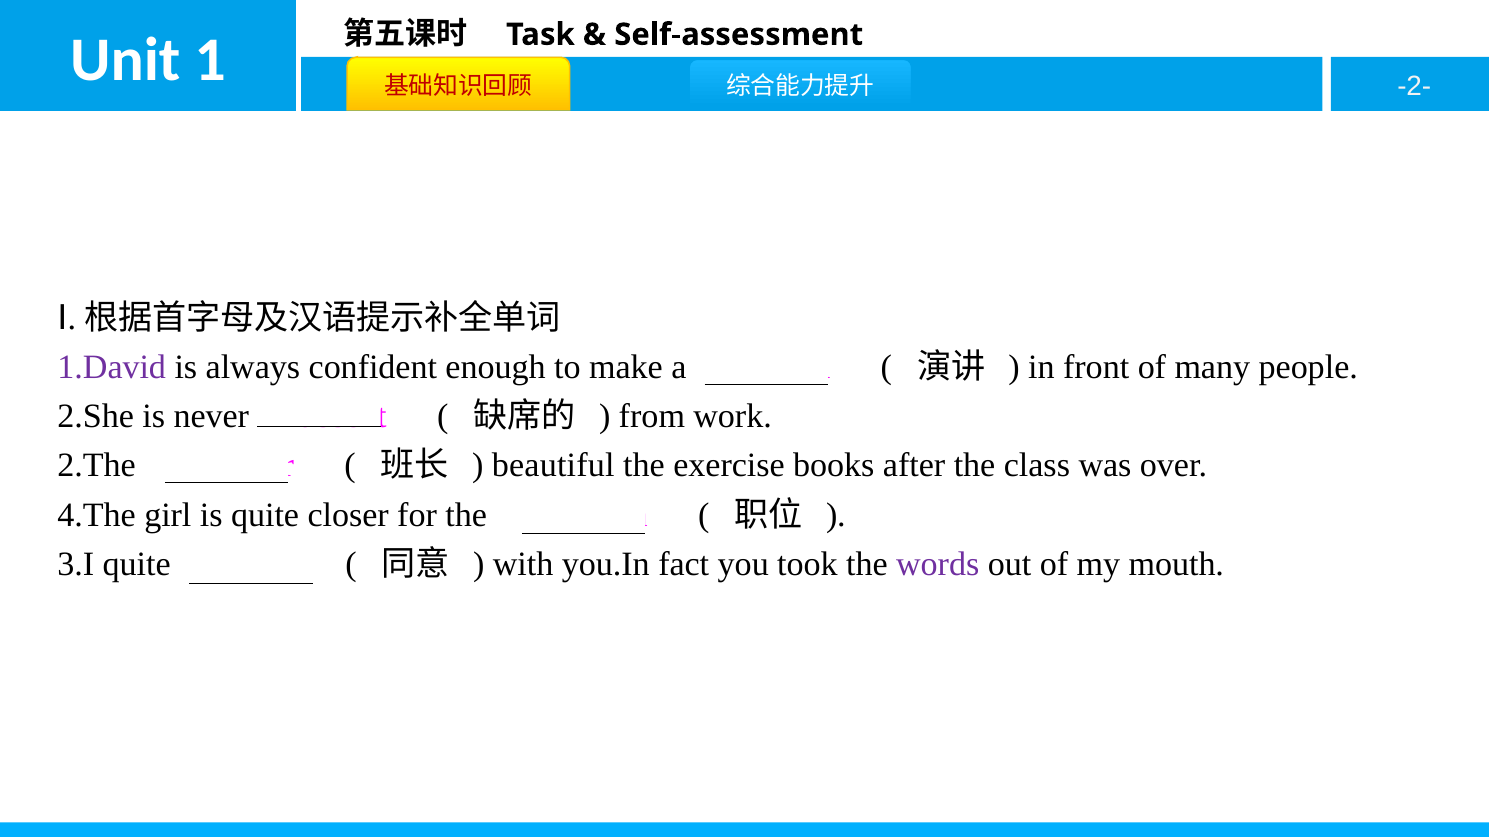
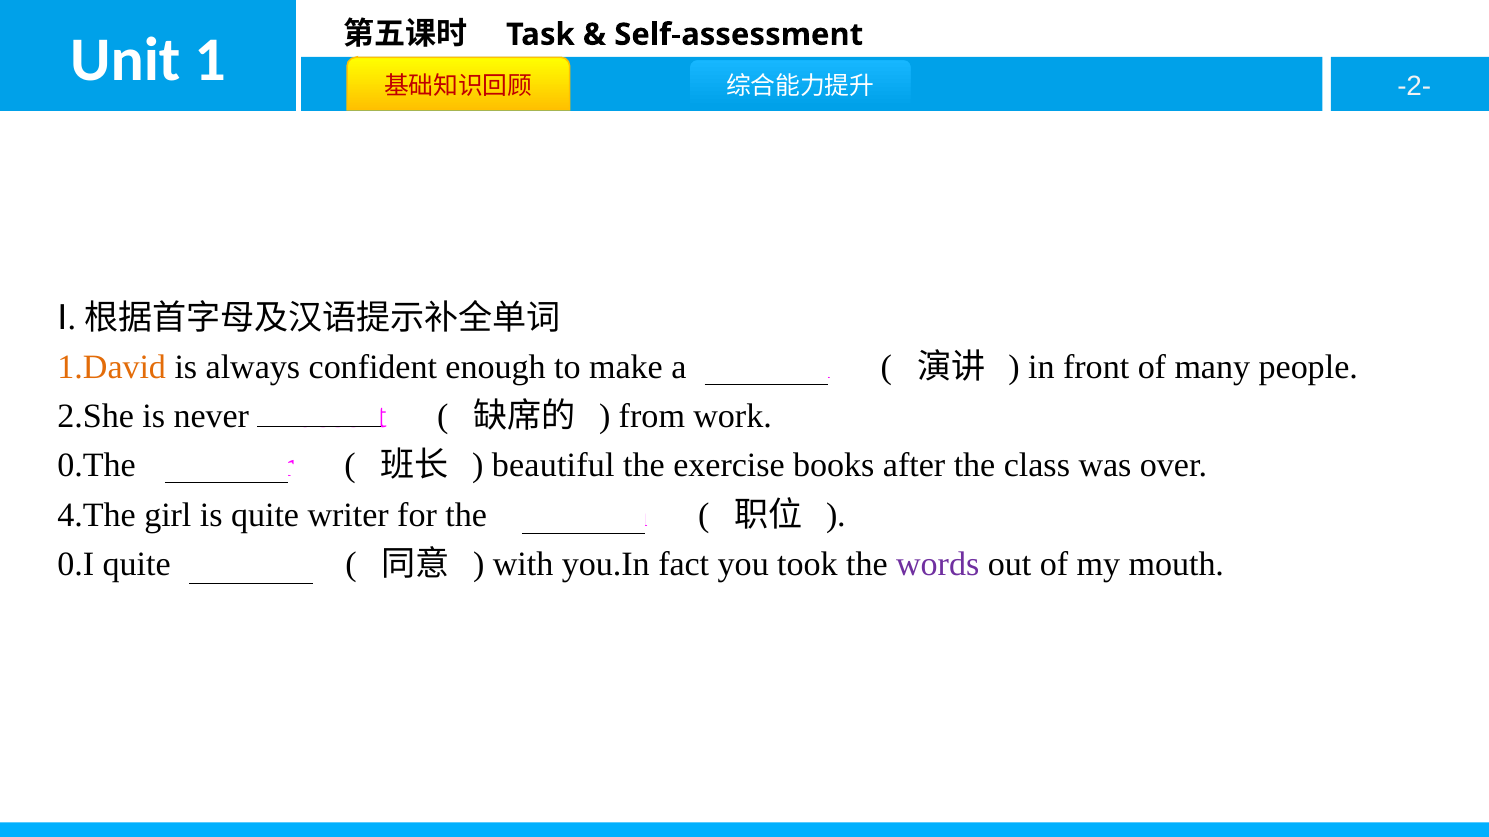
1.David colour: purple -> orange
2.The: 2.The -> 0.The
closer: closer -> writer
3.I: 3.I -> 0.I
